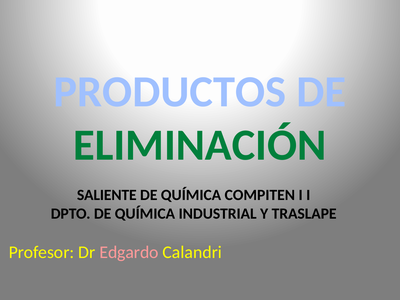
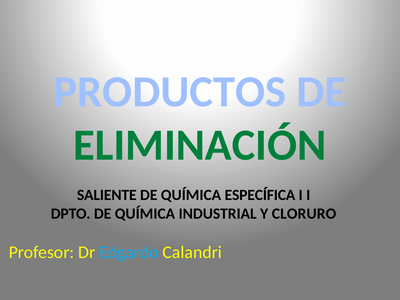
COMPITEN: COMPITEN -> ESPECÍFICA
TRASLAPE: TRASLAPE -> CLORURO
Edgardo colour: pink -> light blue
